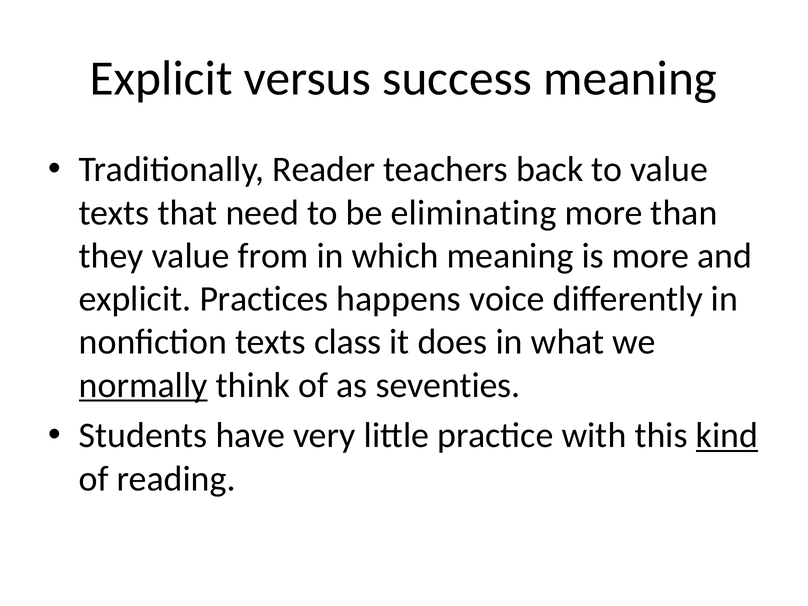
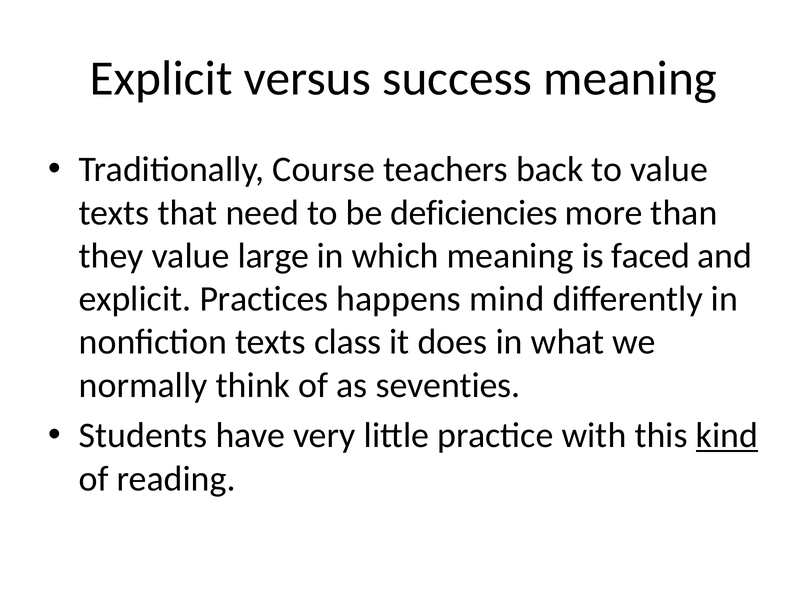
Reader: Reader -> Course
eliminating: eliminating -> deficiencies
from: from -> large
is more: more -> faced
voice: voice -> mind
normally underline: present -> none
